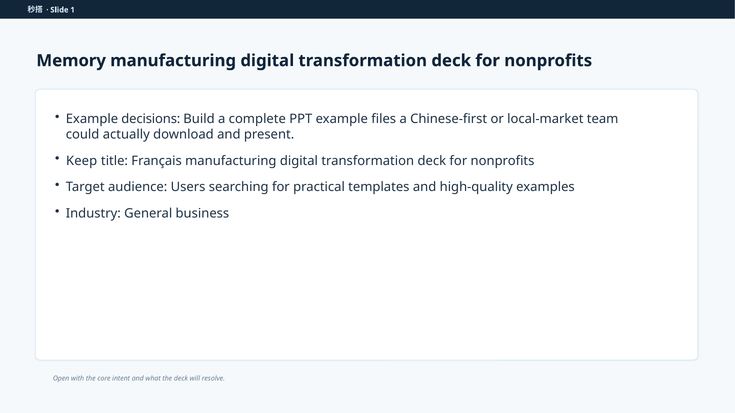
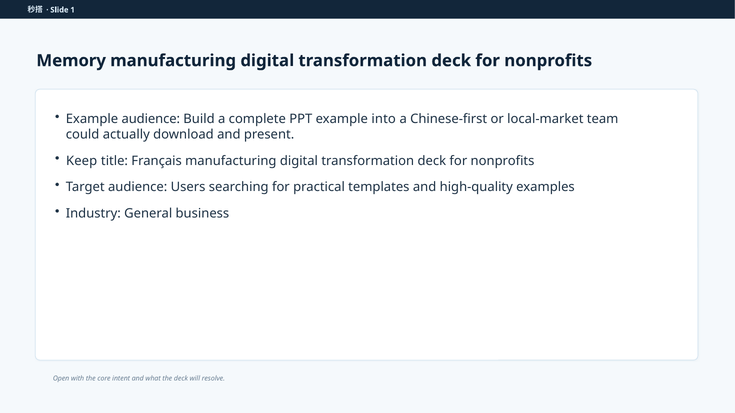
Example decisions: decisions -> audience
files: files -> into
